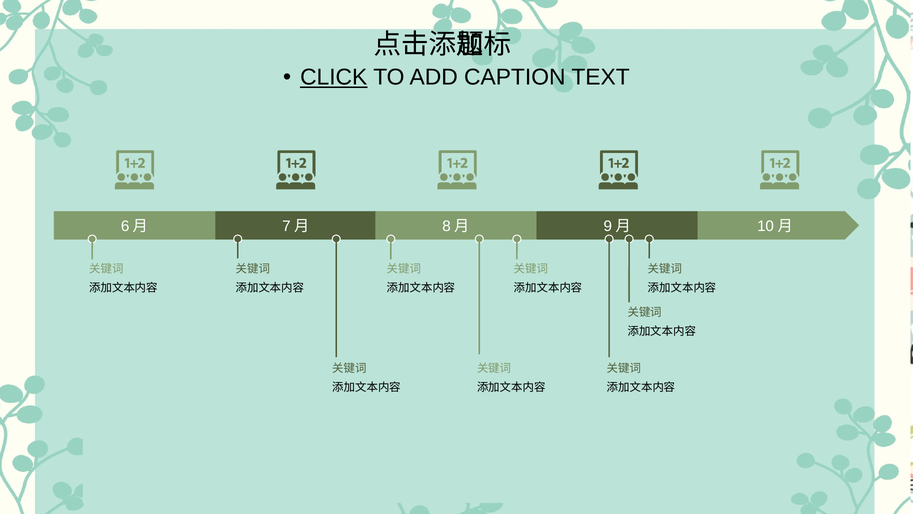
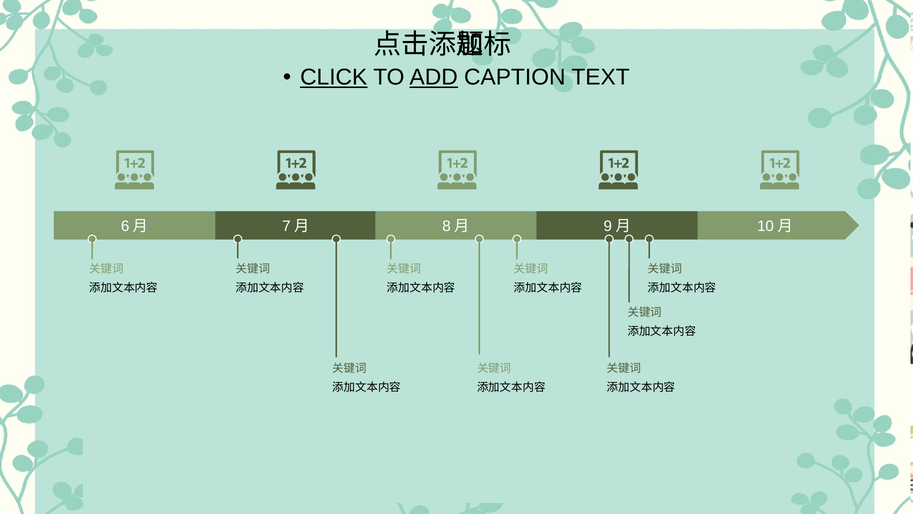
ADD underline: none -> present
